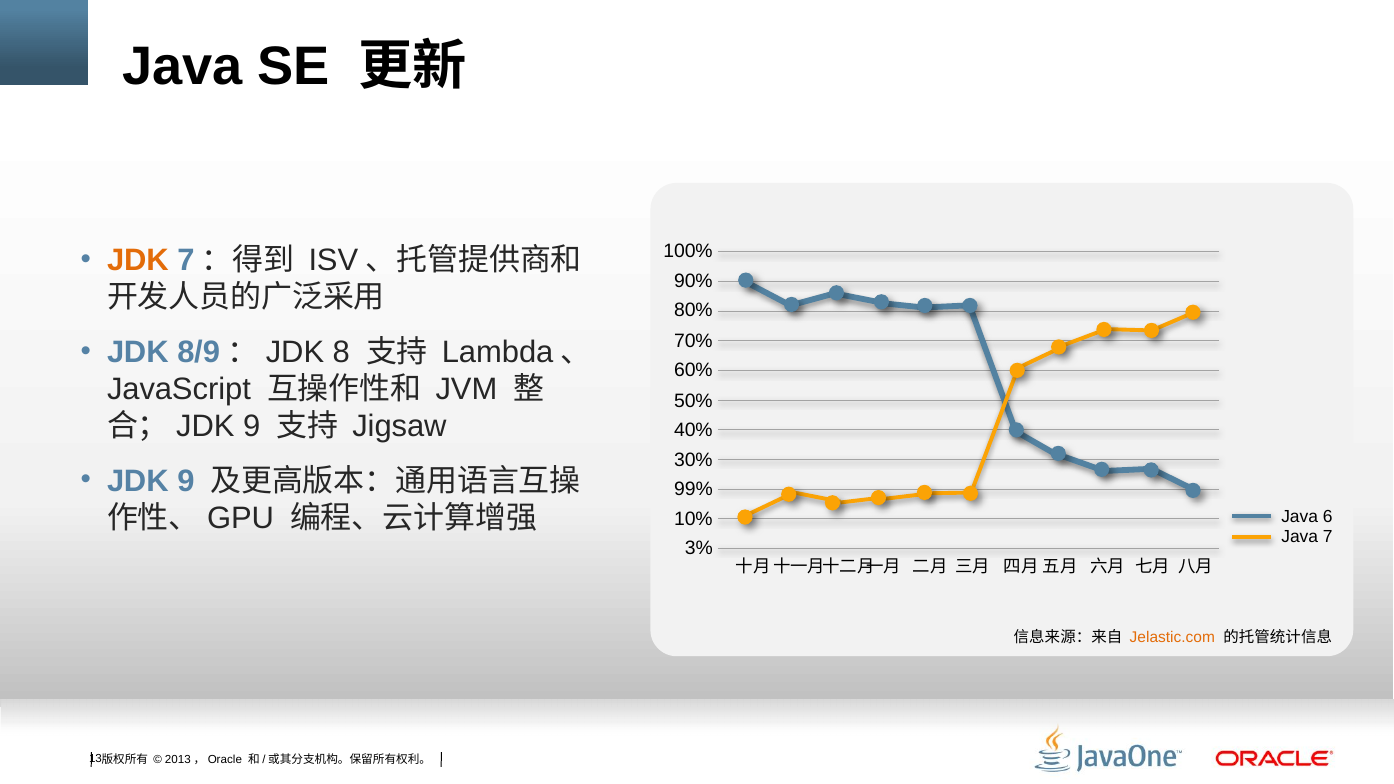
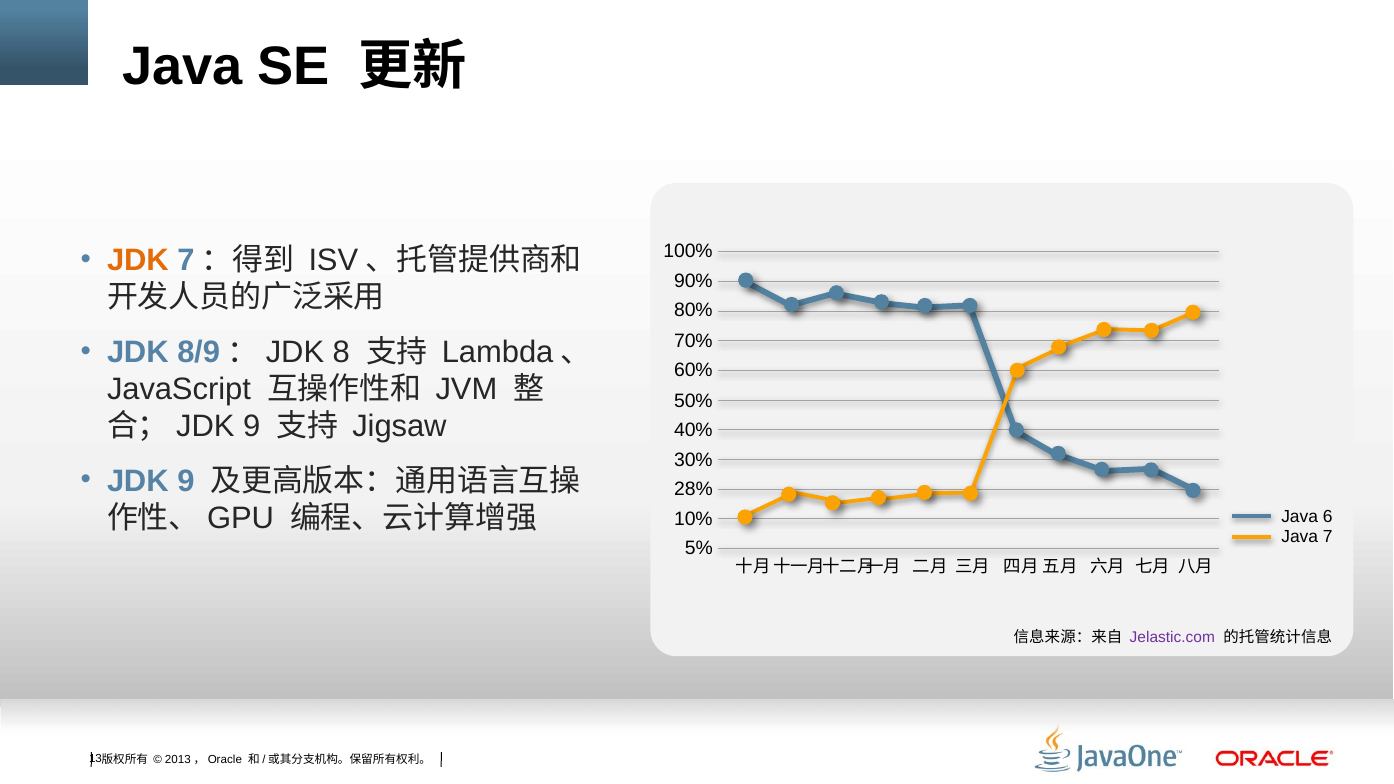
99%: 99% -> 28%
3%: 3% -> 5%
Jelastic.com colour: orange -> purple
